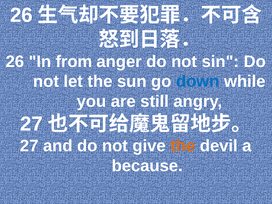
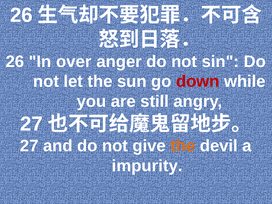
from: from -> over
down colour: blue -> red
because: because -> impurity
